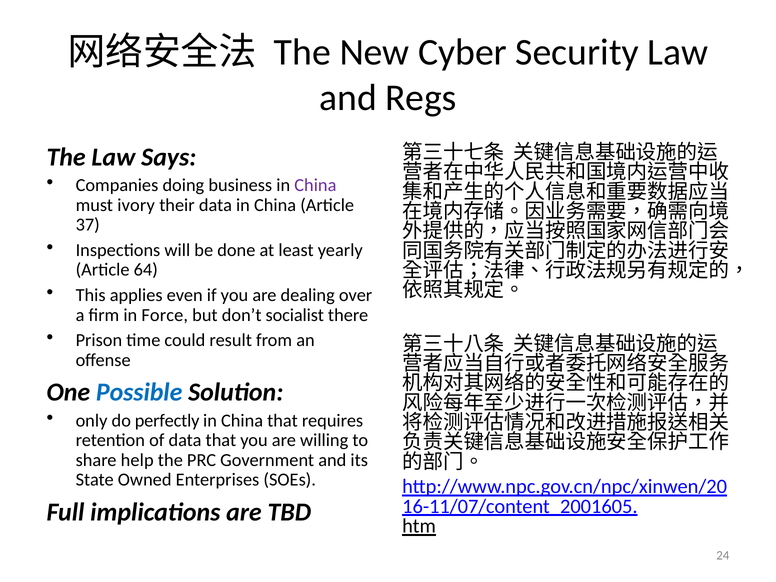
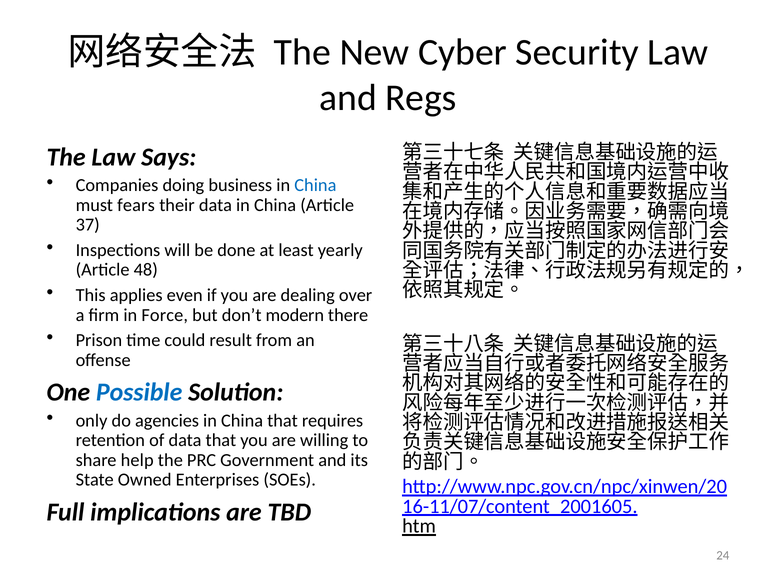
China at (315, 185) colour: purple -> blue
ivory: ivory -> fears
64: 64 -> 48
socialist: socialist -> modern
perfectly: perfectly -> agencies
